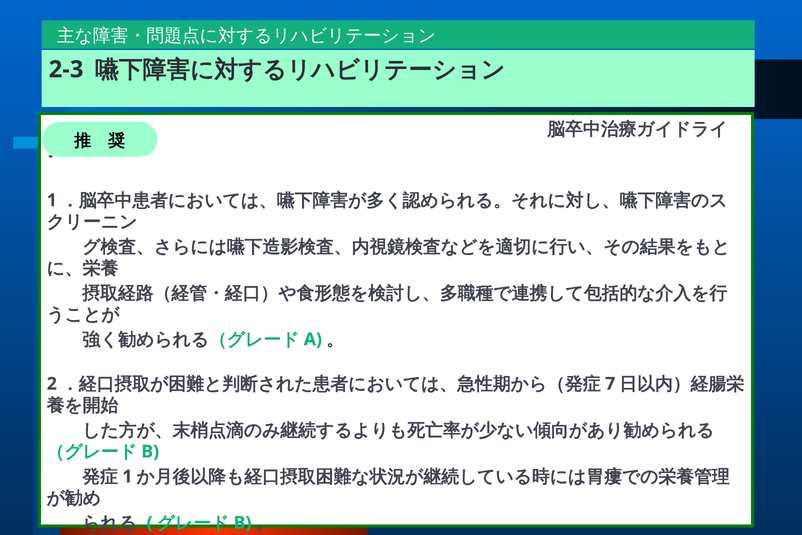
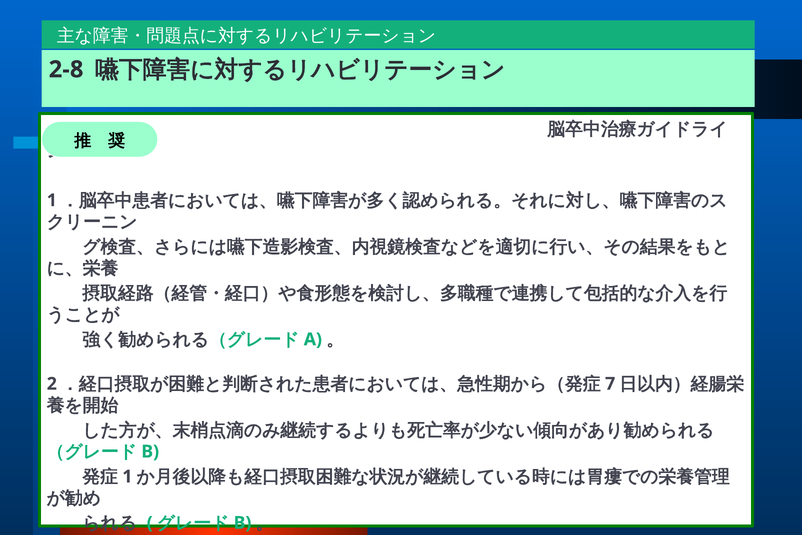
2-3: 2-3 -> 2-8
